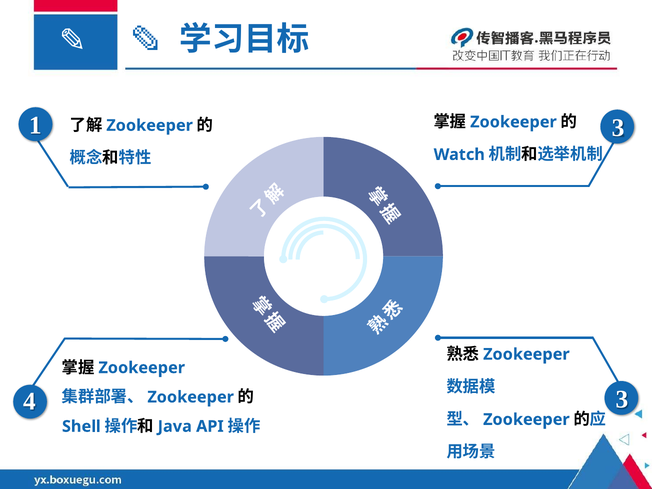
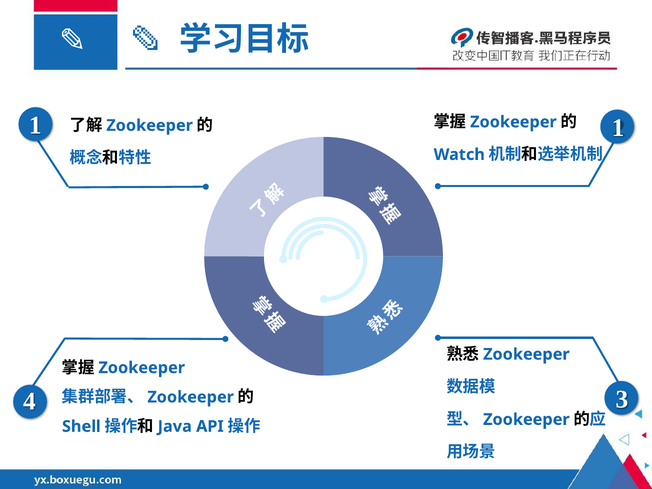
1 3: 3 -> 1
